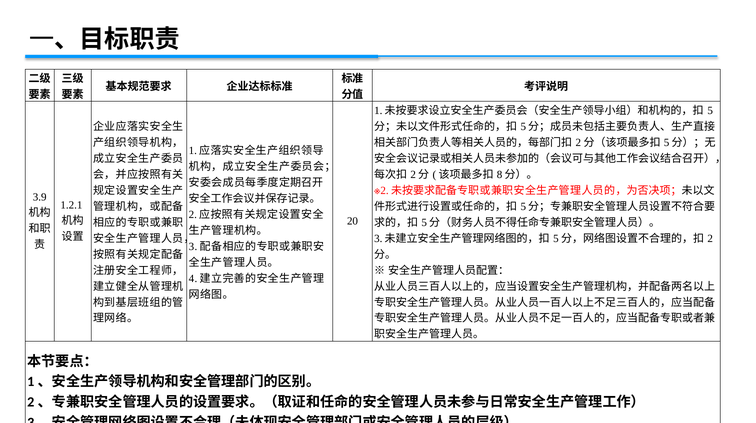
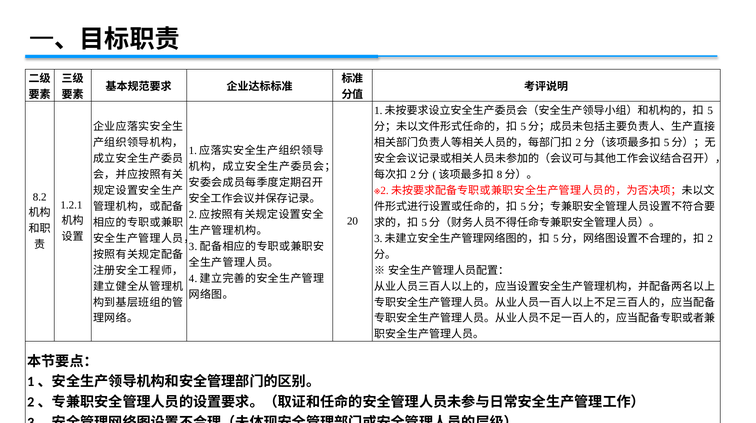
3.9: 3.9 -> 8.2
